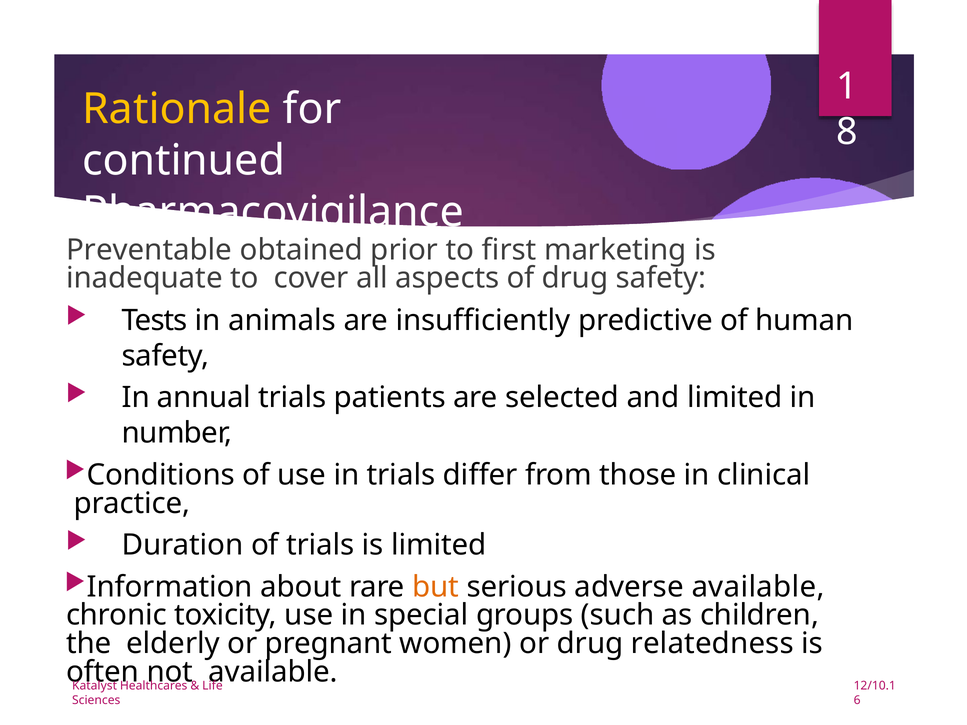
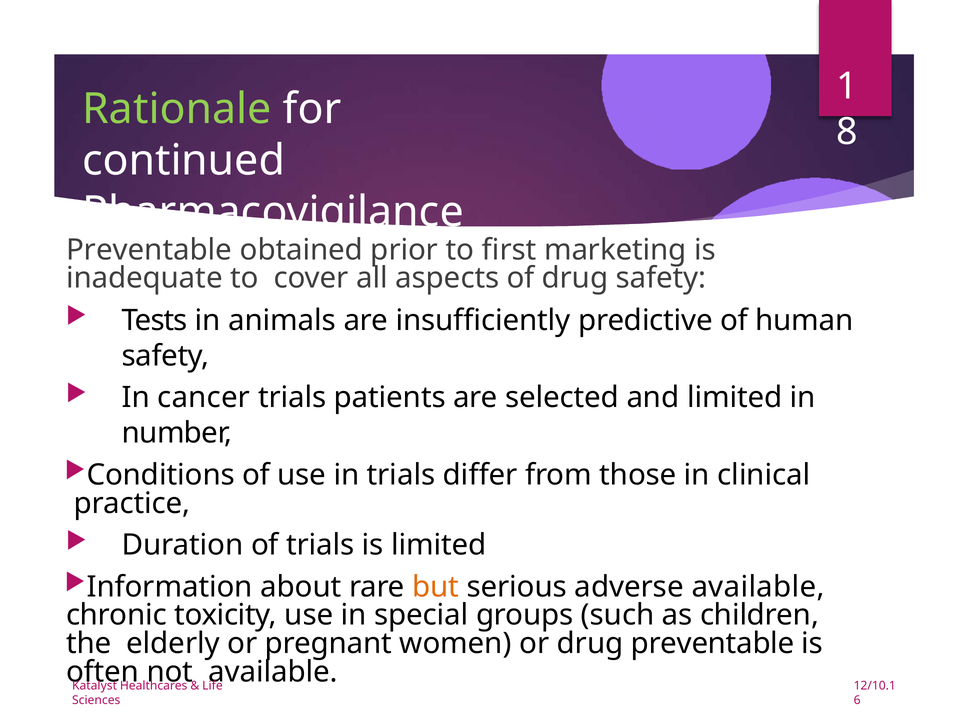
Rationale colour: yellow -> light green
annual: annual -> cancer
drug relatedness: relatedness -> preventable
